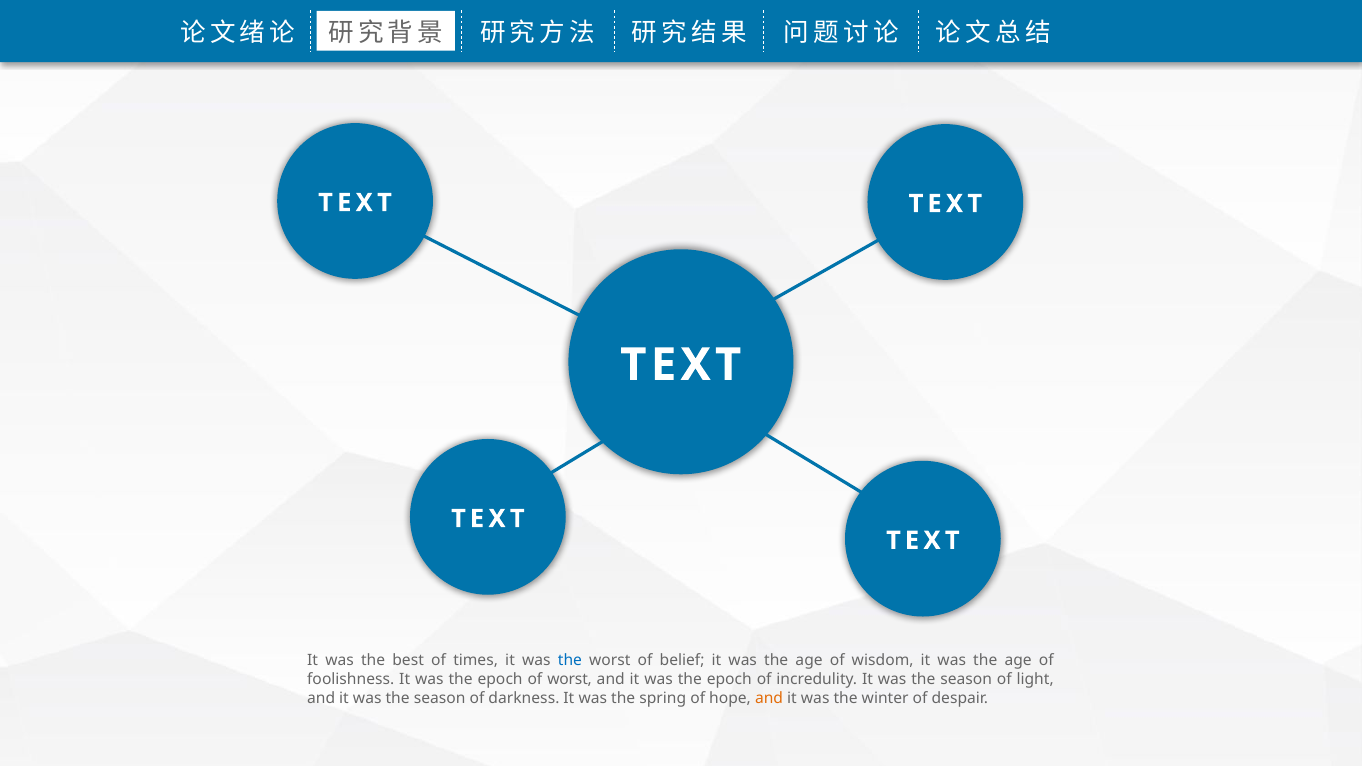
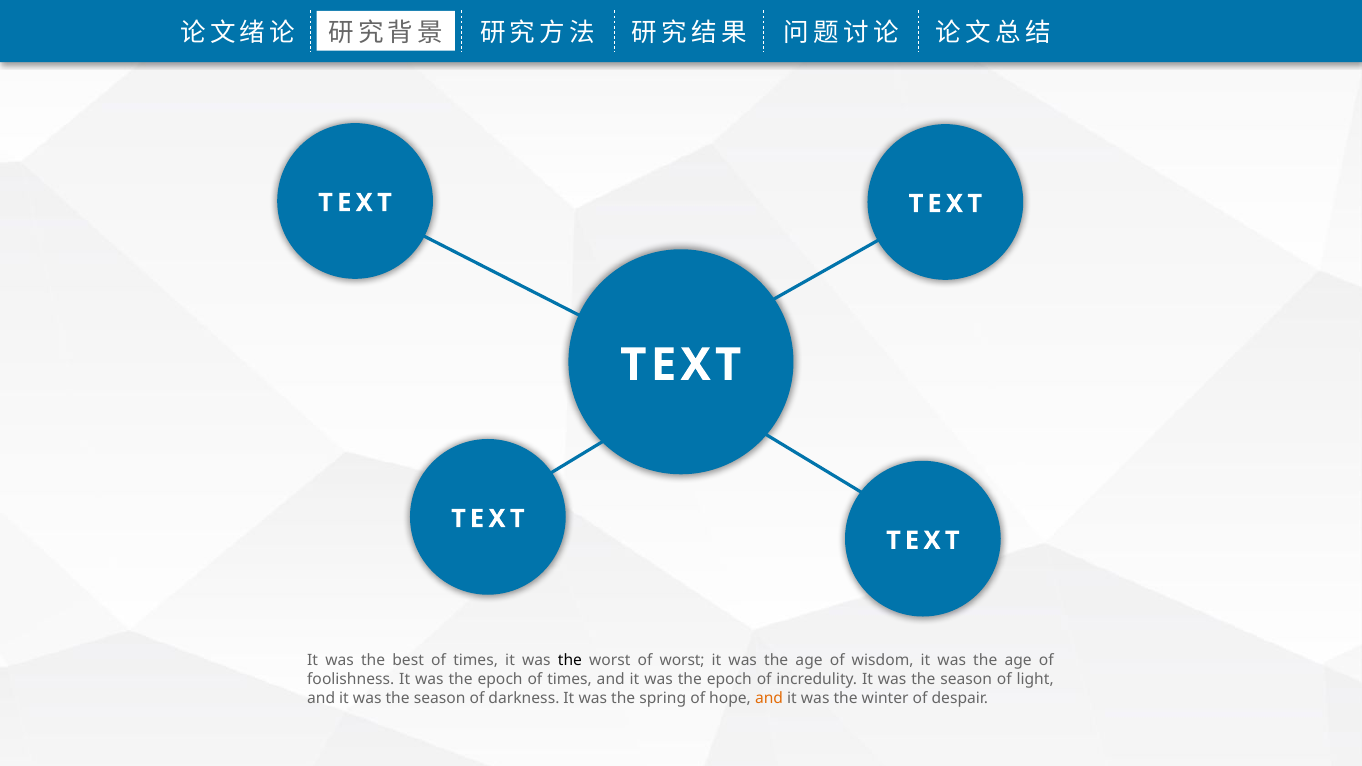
the at (570, 661) colour: blue -> black
of belief: belief -> worst
epoch of worst: worst -> times
